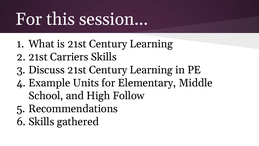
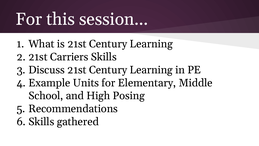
Follow: Follow -> Posing
